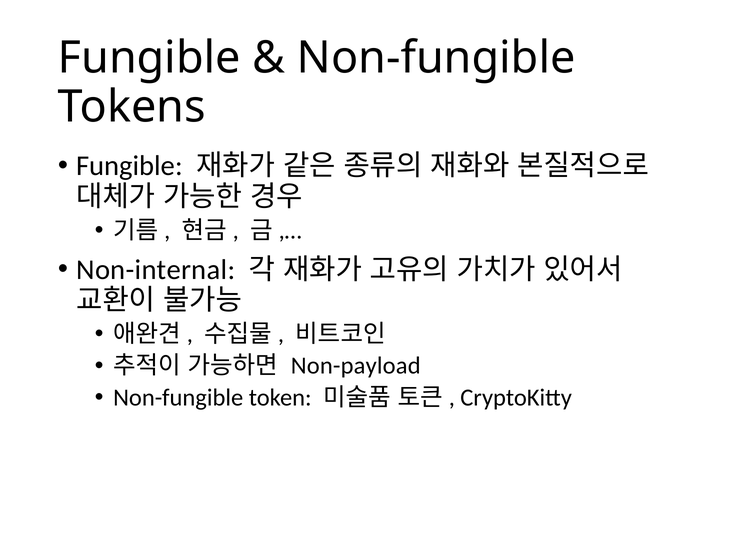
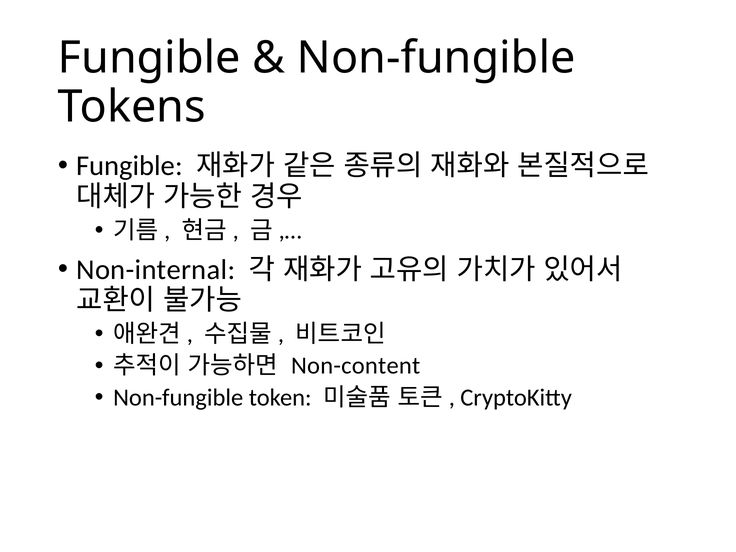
Non-payload: Non-payload -> Non-content
